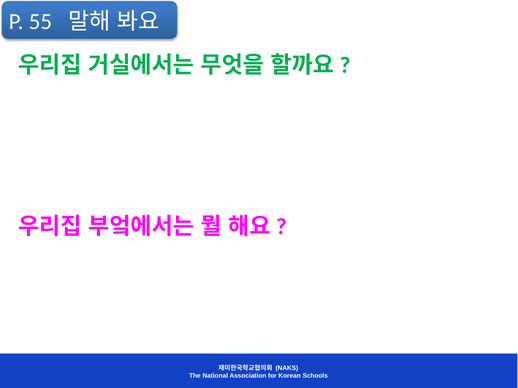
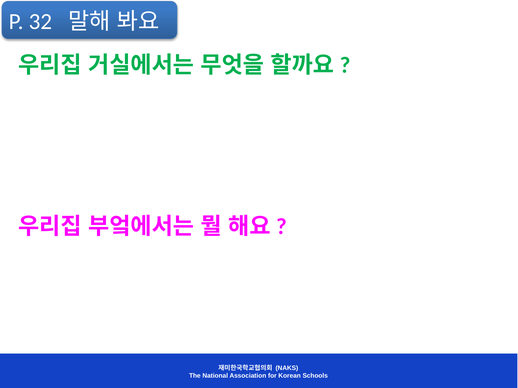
55: 55 -> 32
